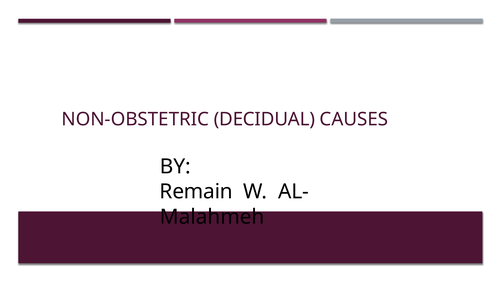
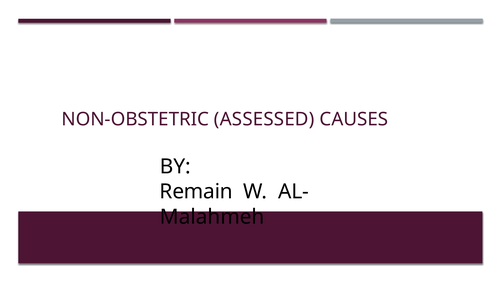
DECIDUAL: DECIDUAL -> ASSESSED
